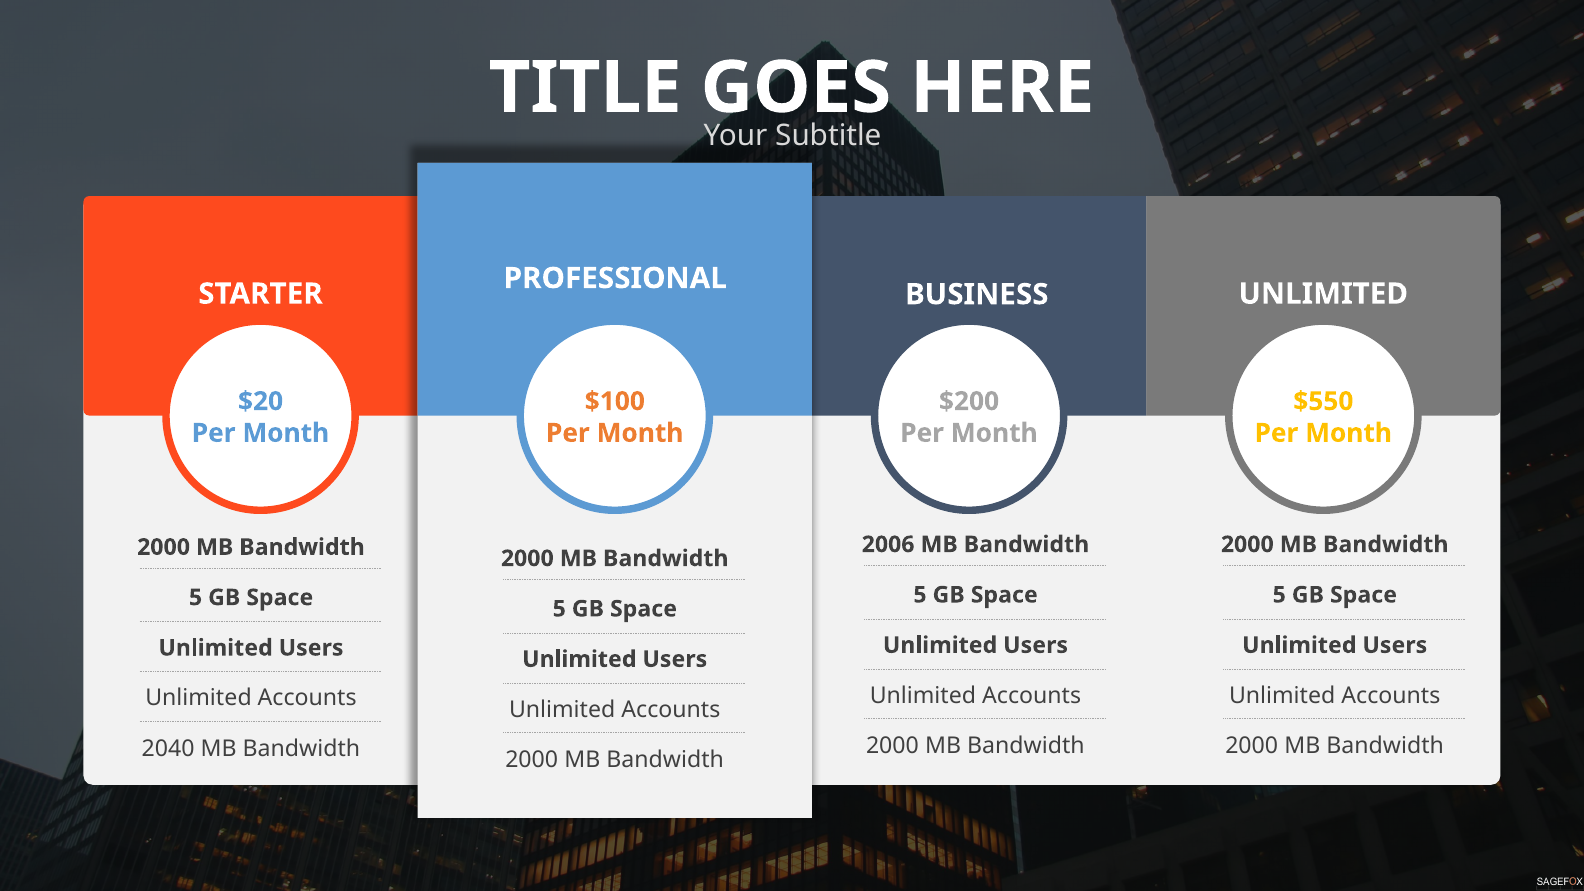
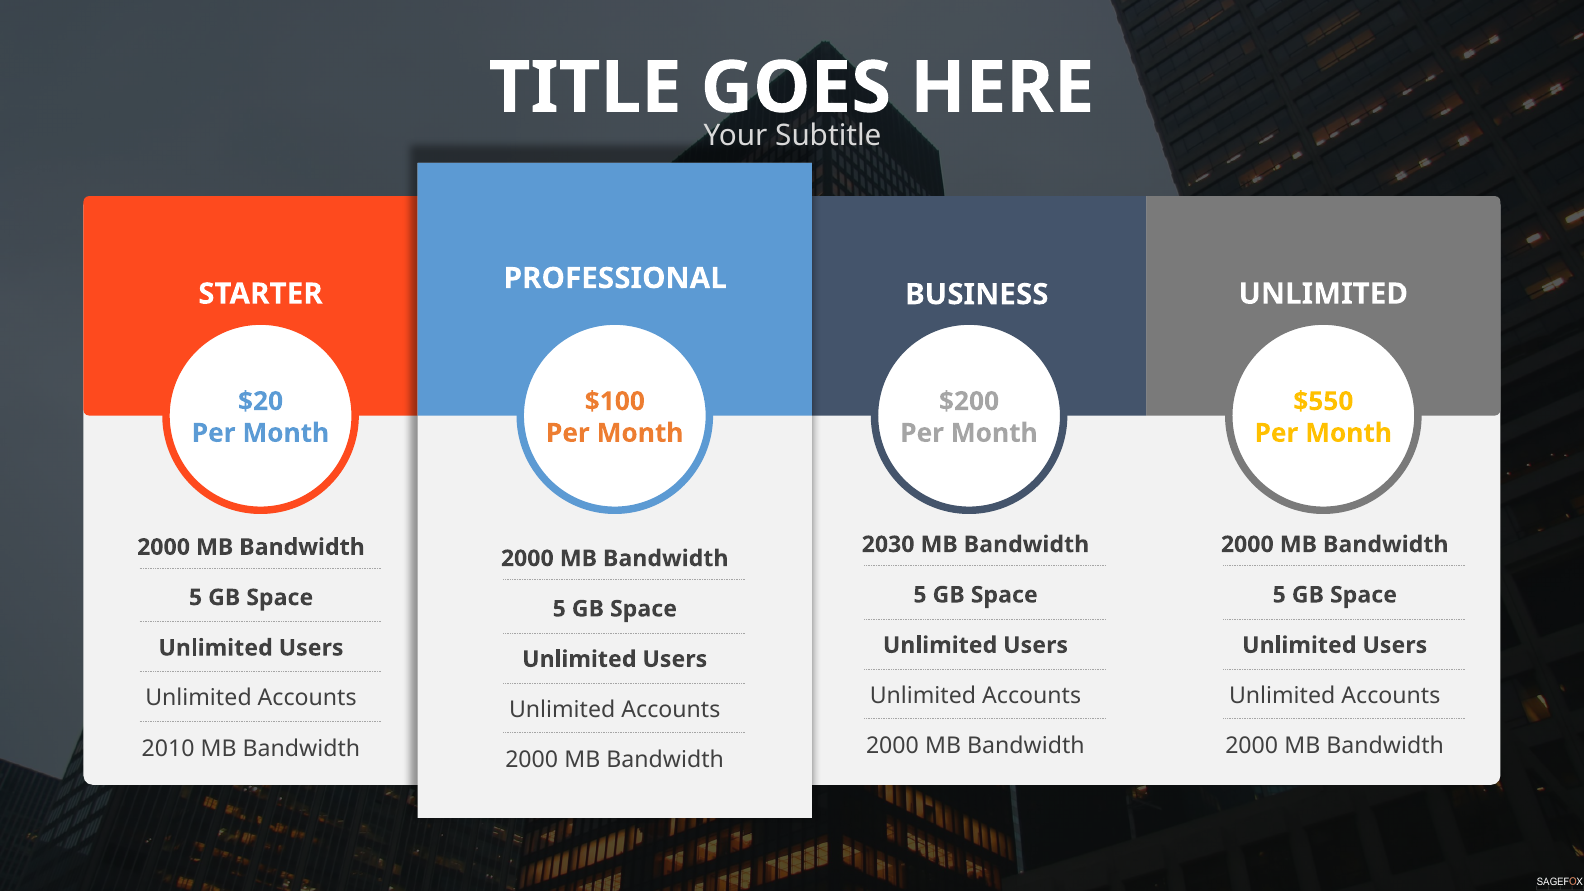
2006: 2006 -> 2030
2040: 2040 -> 2010
